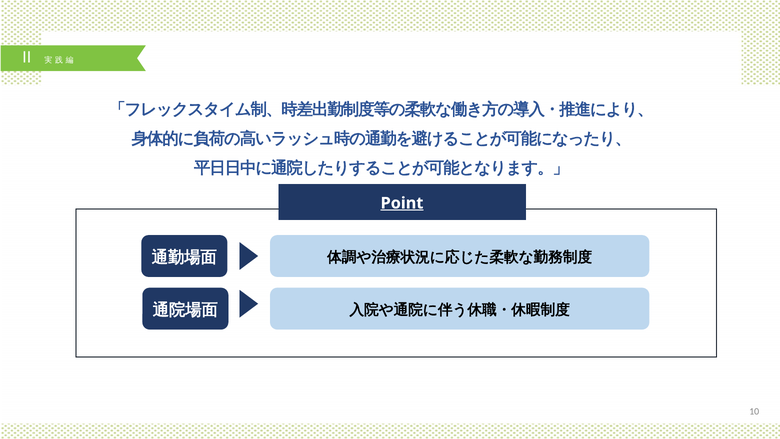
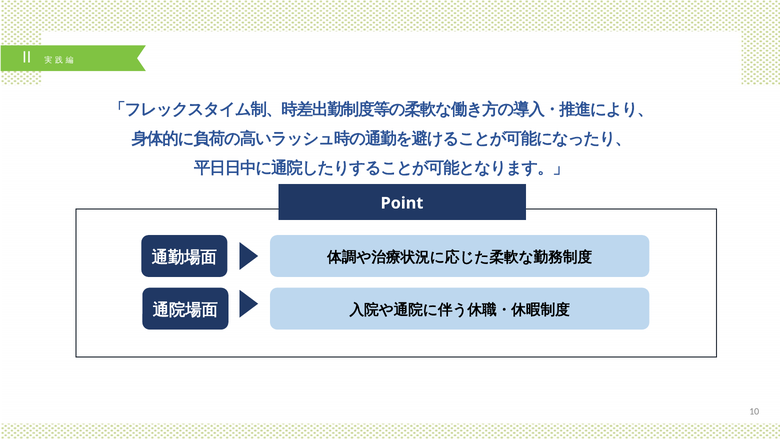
Point underline: present -> none
